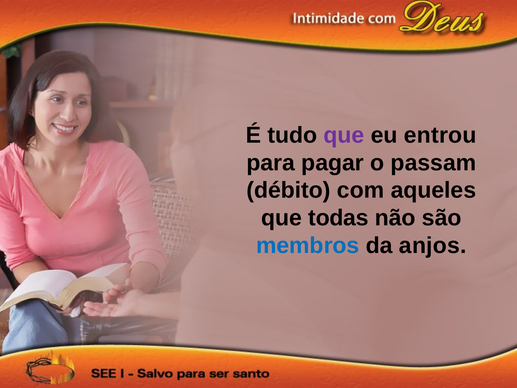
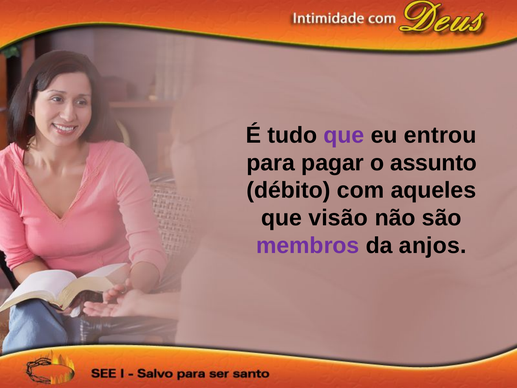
passam: passam -> assunto
todas: todas -> visão
membros colour: blue -> purple
